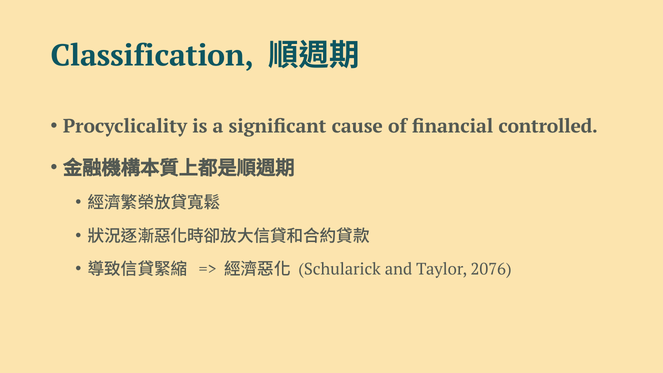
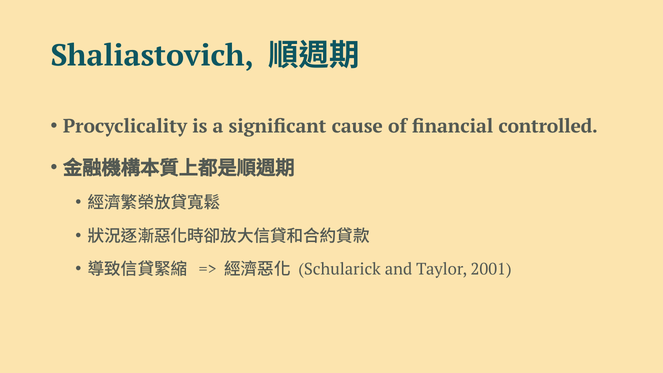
Classification: Classification -> Shaliastovich
2076: 2076 -> 2001
